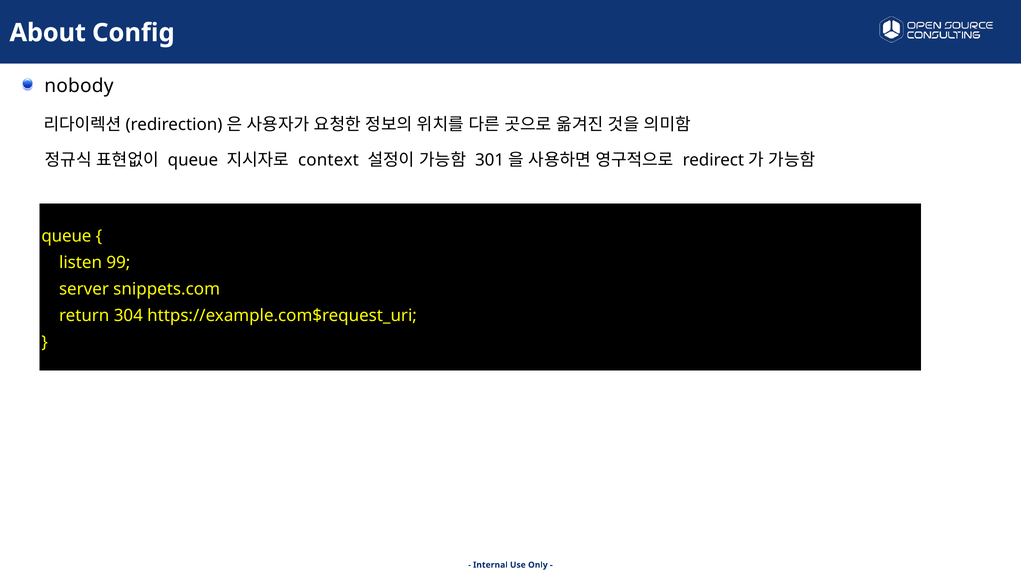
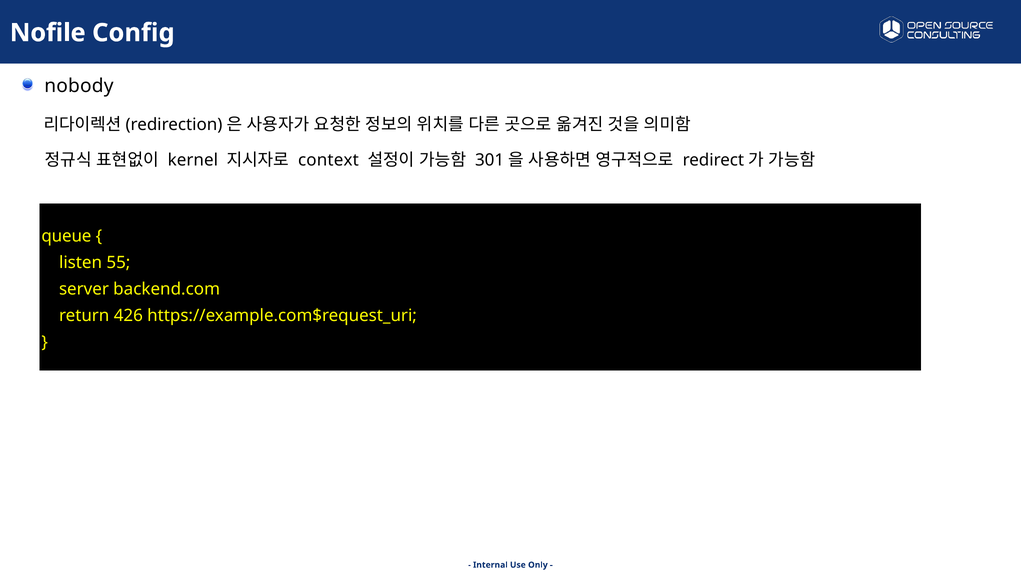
About: About -> Nofile
queue at (193, 160): queue -> kernel
99: 99 -> 55
snippets.com: snippets.com -> backend.com
304: 304 -> 426
